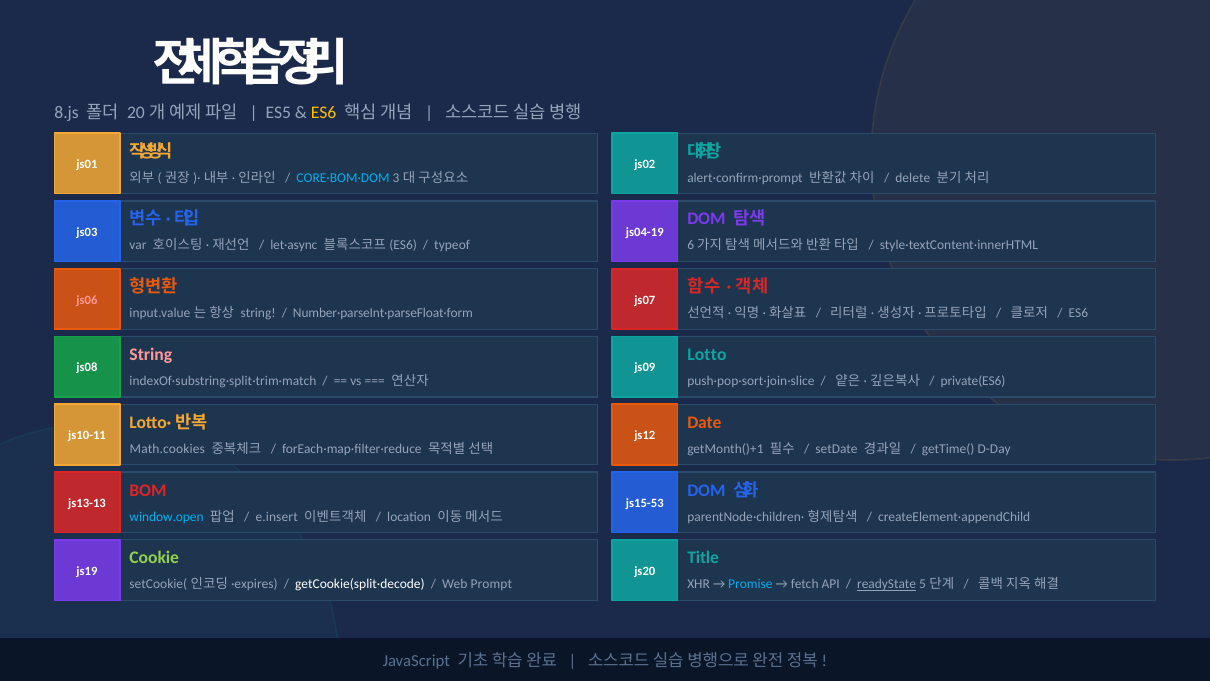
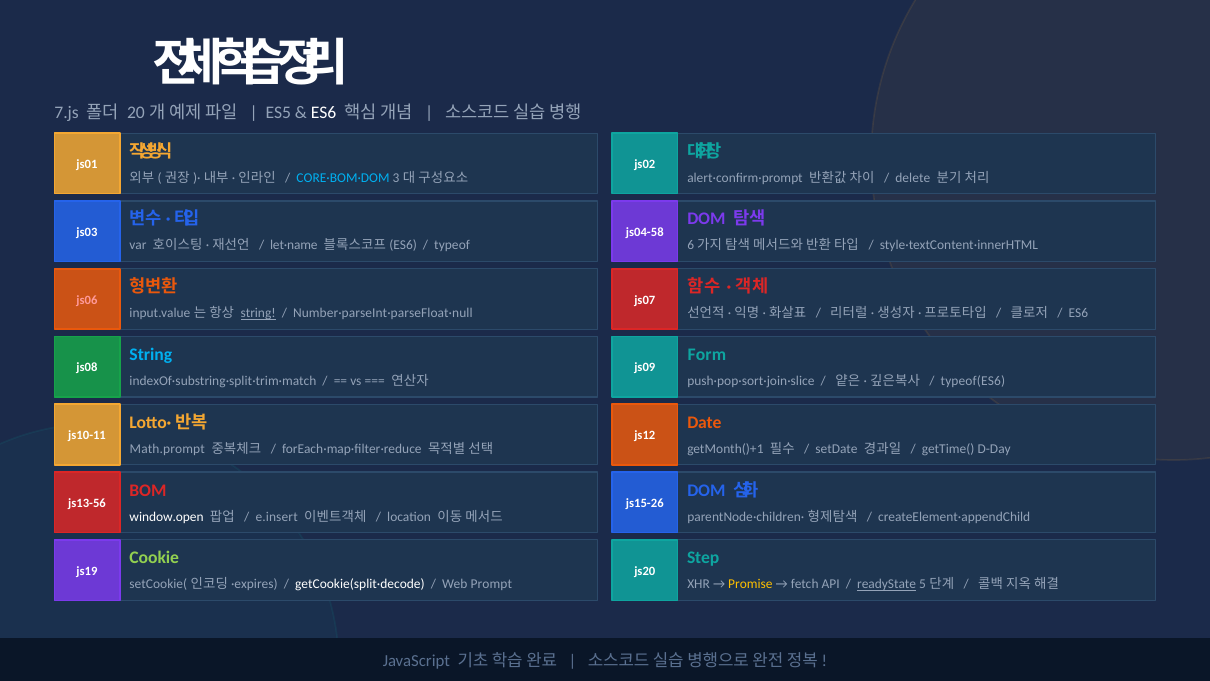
8.js: 8.js -> 7.js
ES6 at (324, 113) colour: yellow -> white
js04-19: js04-19 -> js04-58
let·async: let·async -> let·name
string at (258, 313) underline: none -> present
Number·parseInt·parseFloat·form: Number·parseInt·parseFloat·form -> Number·parseInt·parseFloat·null
String at (151, 355) colour: pink -> light blue
Lotto: Lotto -> Form
private(ES6: private(ES6 -> typeof(ES6
Math.cookies: Math.cookies -> Math.prompt
js13-13: js13-13 -> js13-56
js15-53: js15-53 -> js15-26
window.open colour: light blue -> white
Title: Title -> Step
Promise colour: light blue -> yellow
